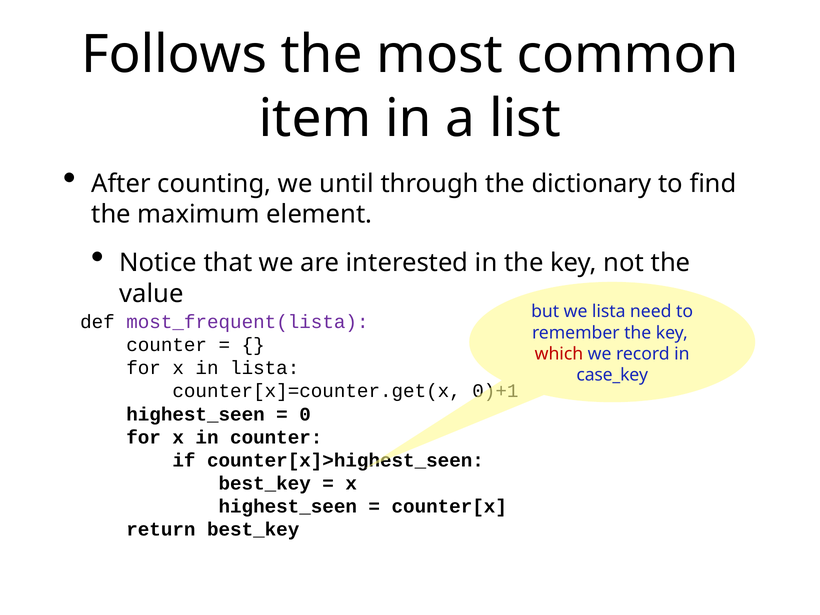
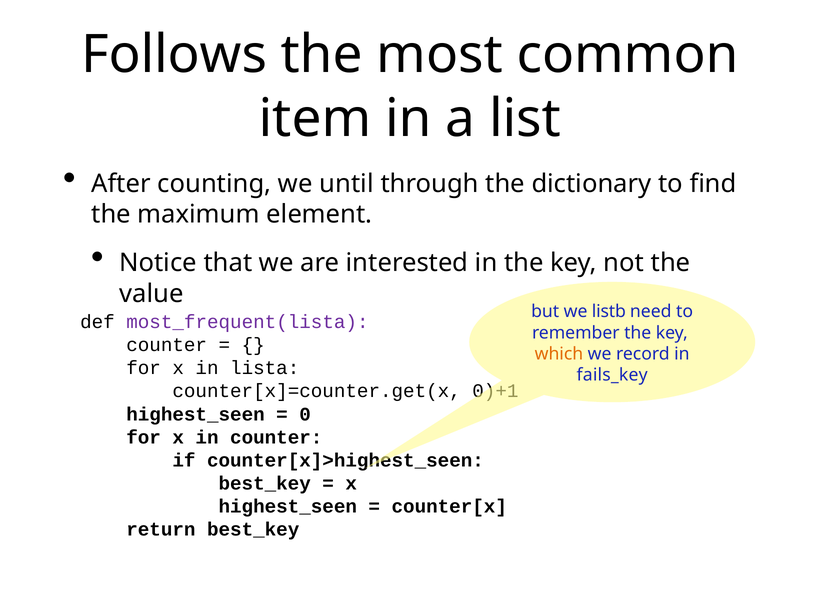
we lista: lista -> listb
which colour: red -> orange
case_key: case_key -> fails_key
